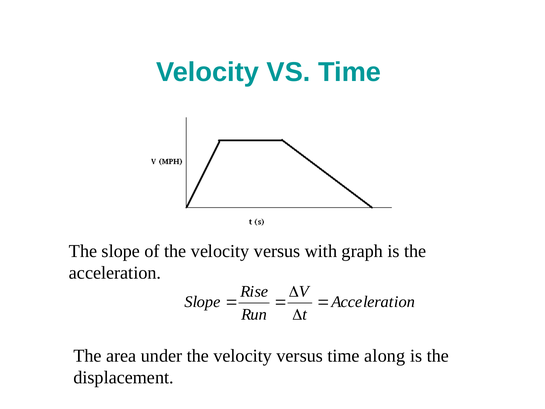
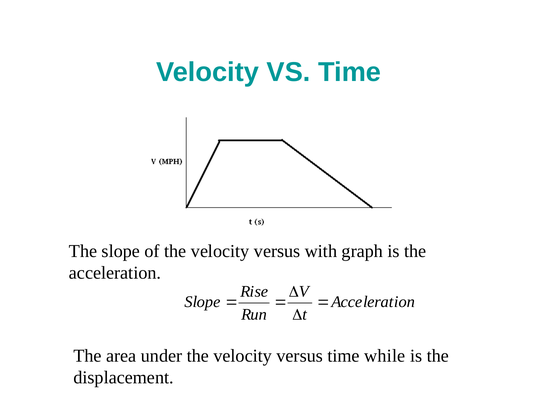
along: along -> while
